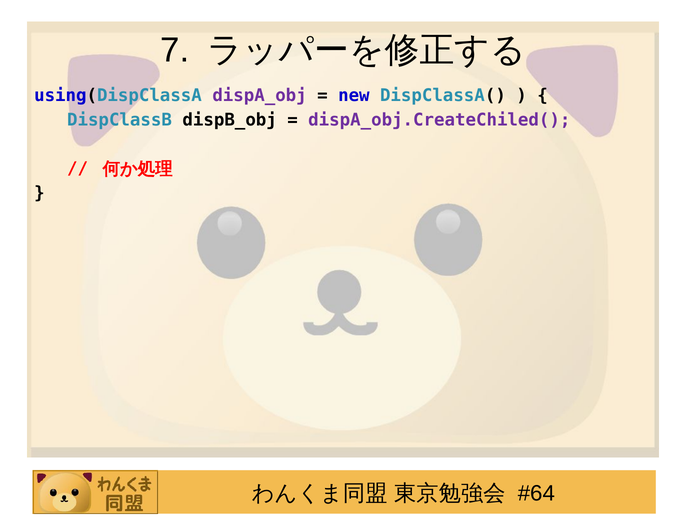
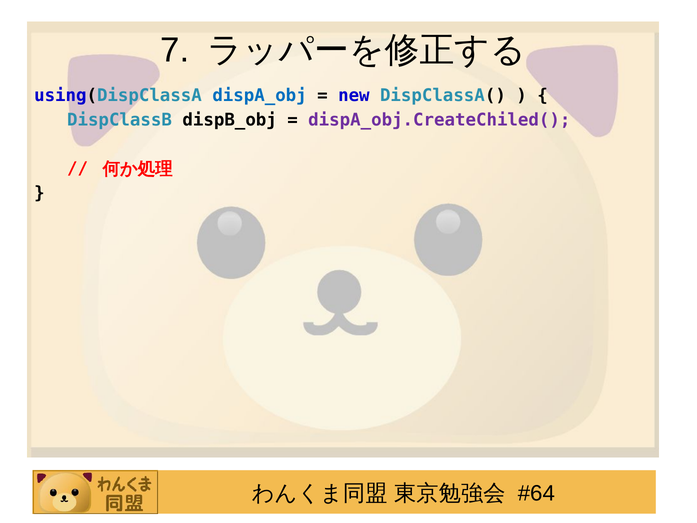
dispA_obj colour: purple -> blue
